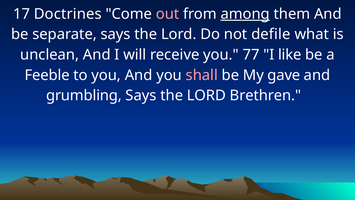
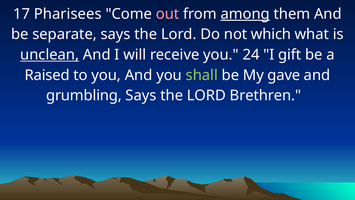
Doctrines: Doctrines -> Pharisees
defile: defile -> which
unclean underline: none -> present
77: 77 -> 24
like: like -> gift
Feeble: Feeble -> Raised
shall colour: pink -> light green
